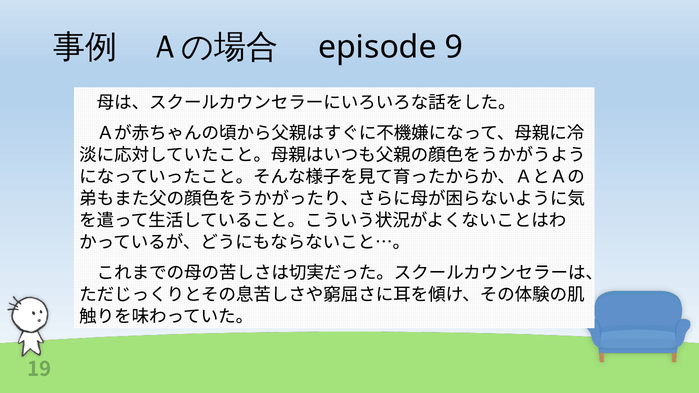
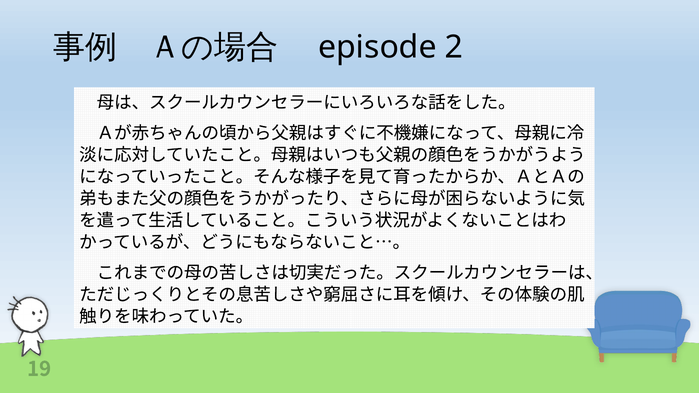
9: 9 -> 2
